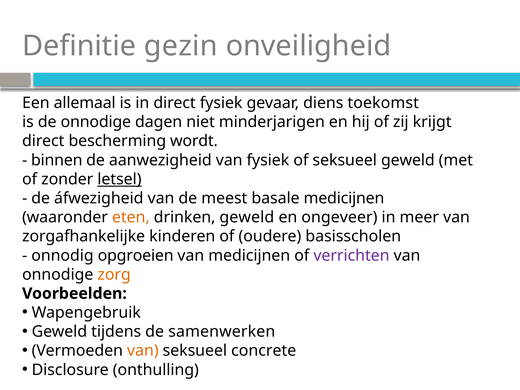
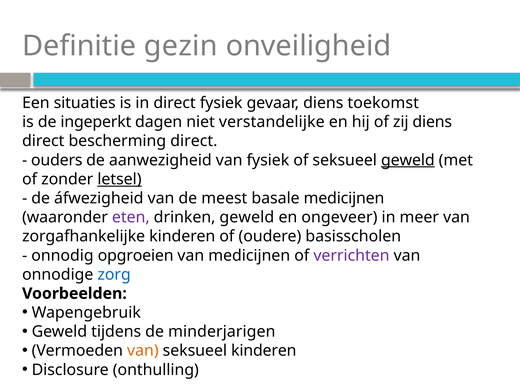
allemaal: allemaal -> situaties
de onnodige: onnodige -> ingeperkt
minderjarigen: minderjarigen -> verstandelijke
zij krijgt: krijgt -> diens
bescherming wordt: wordt -> direct
binnen: binnen -> ouders
geweld at (408, 160) underline: none -> present
eten colour: orange -> purple
zorg colour: orange -> blue
samenwerken: samenwerken -> minderjarigen
seksueel concrete: concrete -> kinderen
